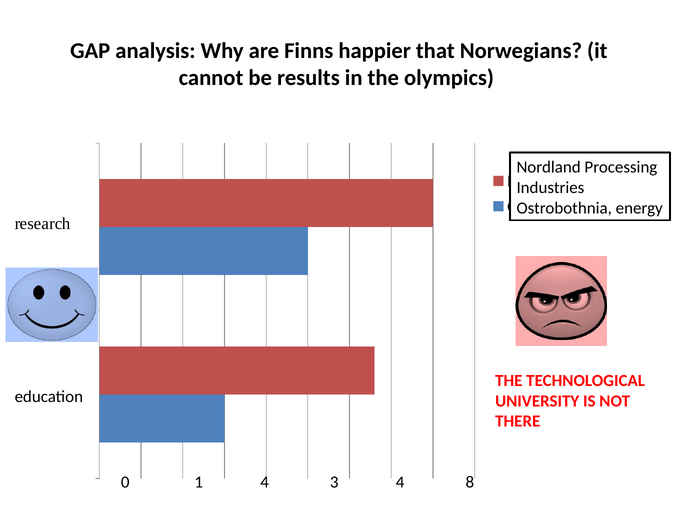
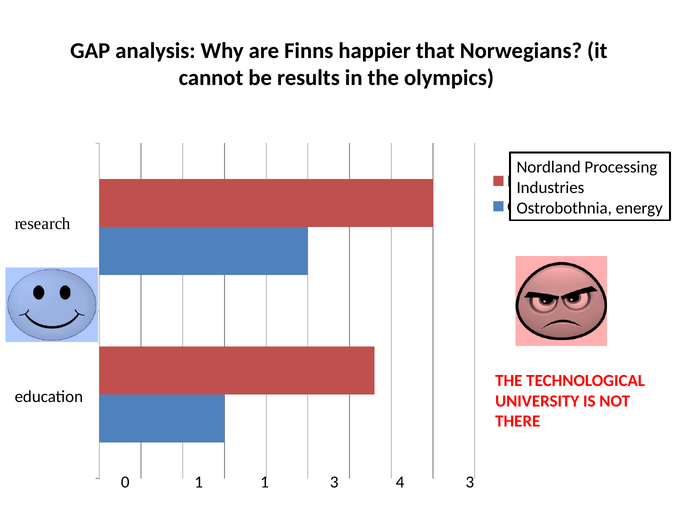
1 4: 4 -> 1
4 8: 8 -> 3
